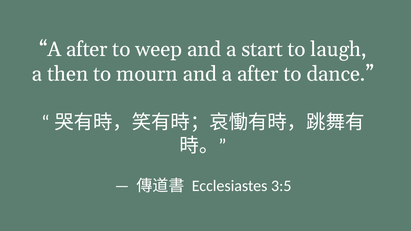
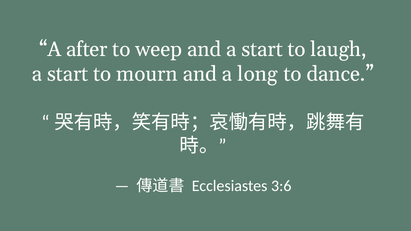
then at (68, 74): then -> start
and a after: after -> long
3:5: 3:5 -> 3:6
